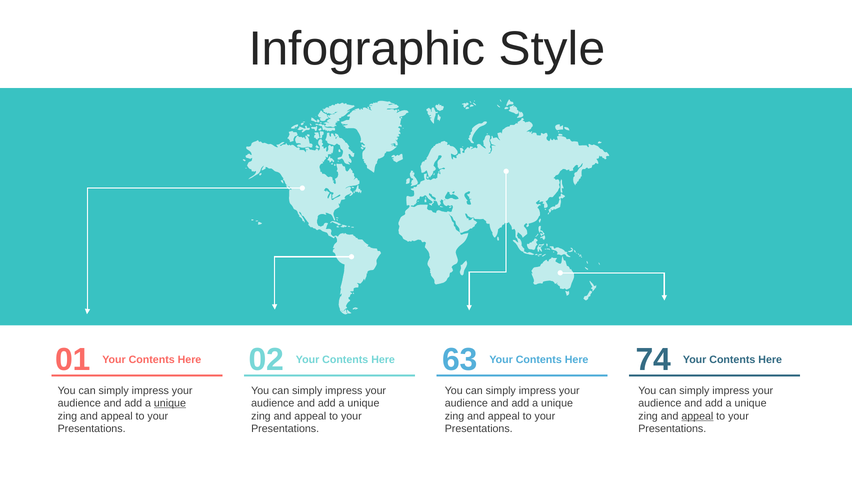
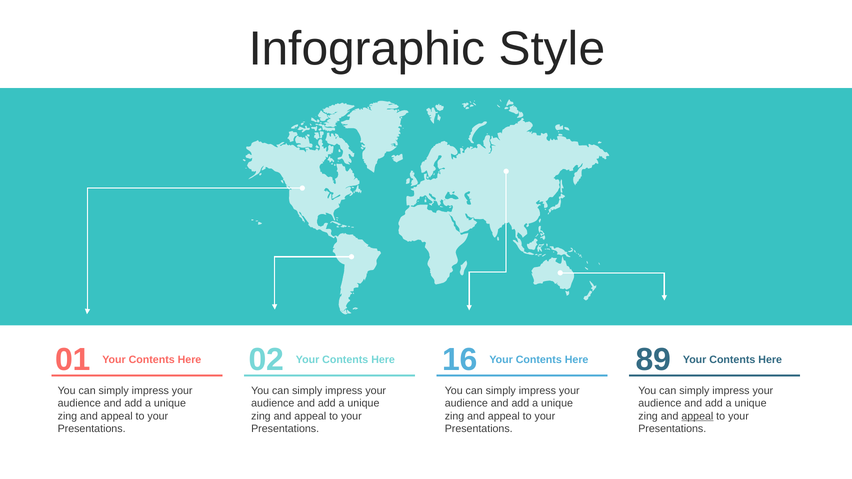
63: 63 -> 16
74: 74 -> 89
unique at (170, 404) underline: present -> none
